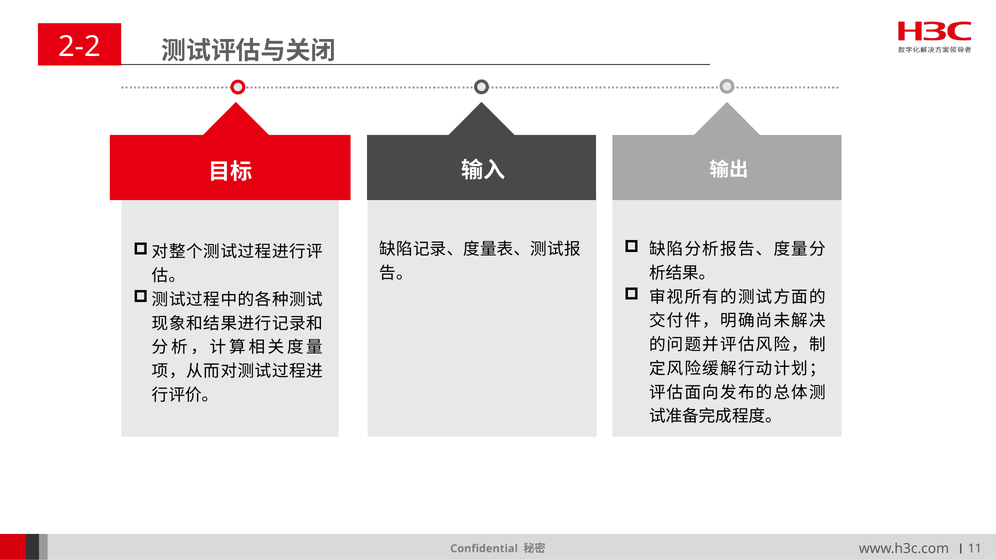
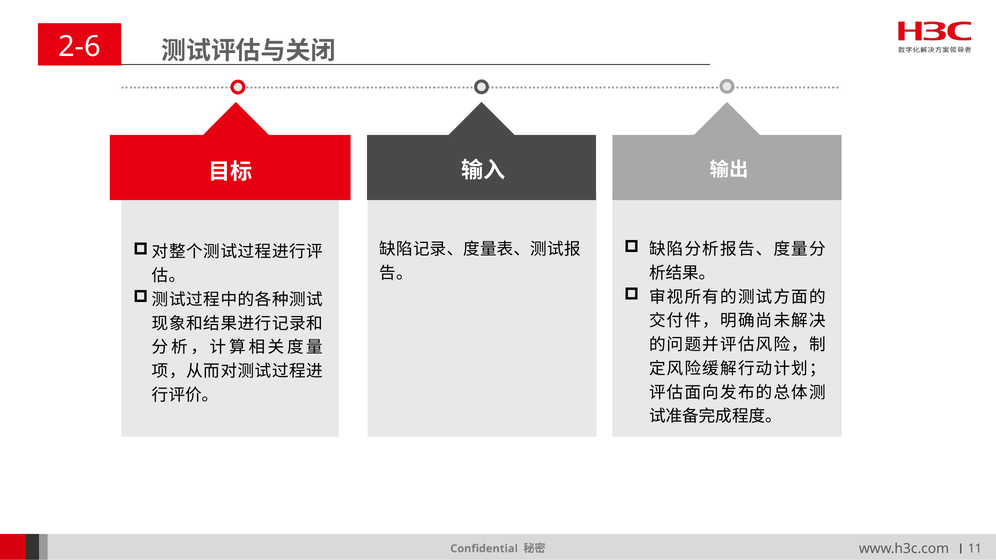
2-2: 2-2 -> 2-6
